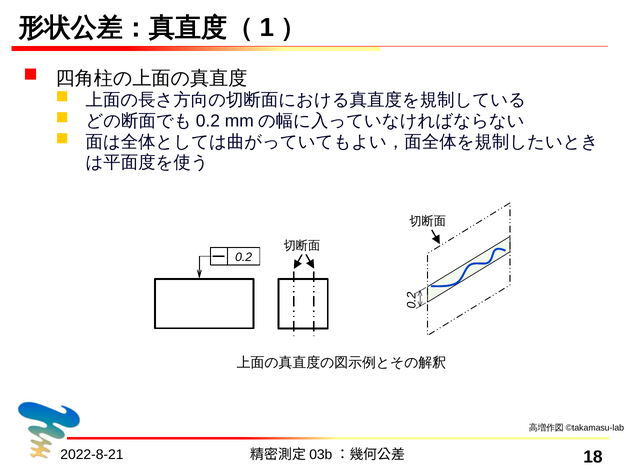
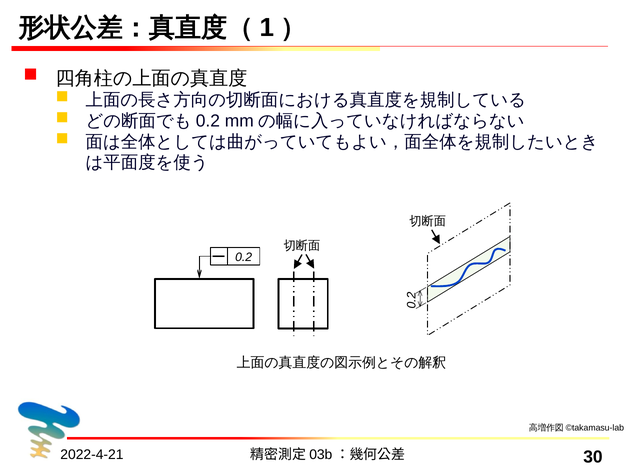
2022-8-21: 2022-8-21 -> 2022-4-21
18: 18 -> 30
